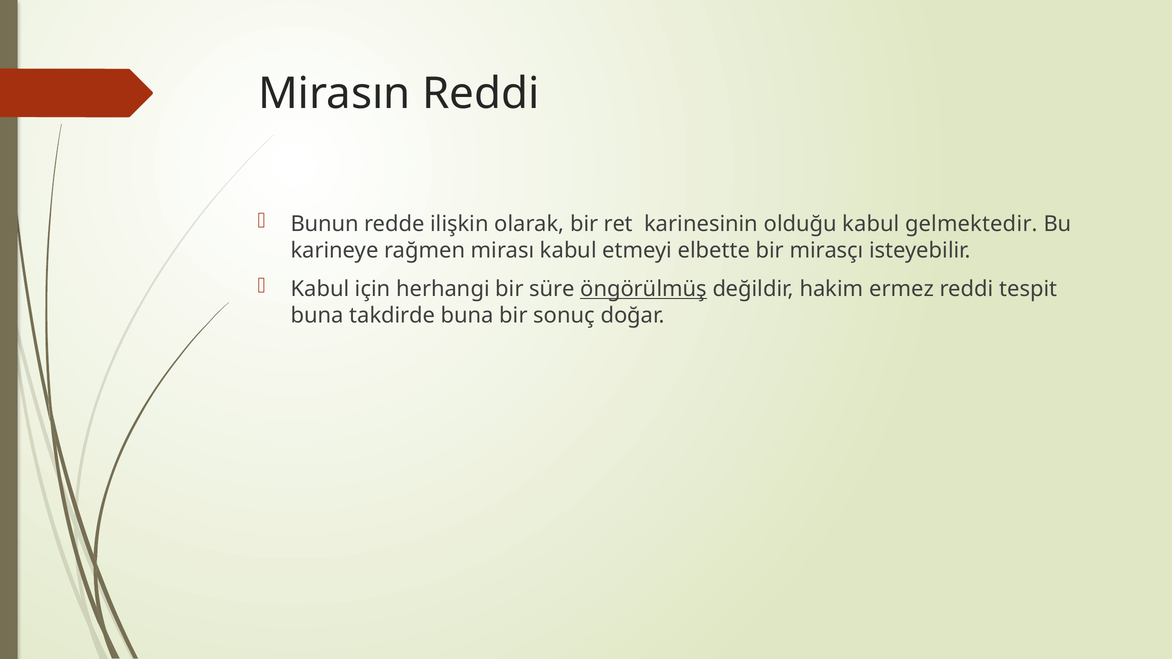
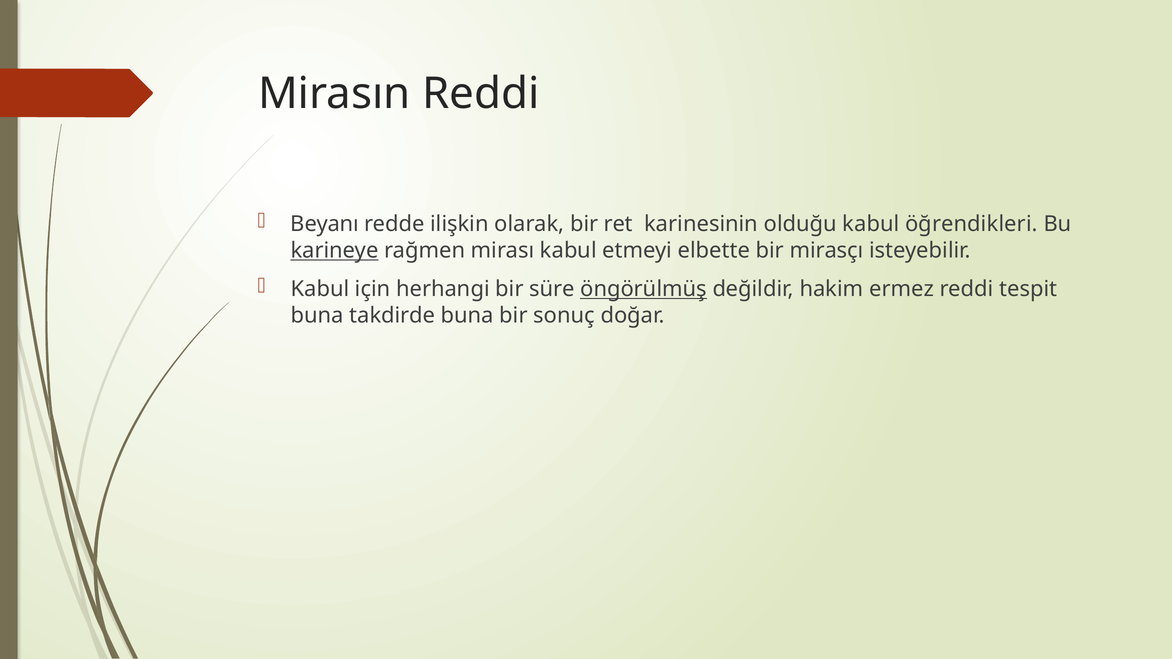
Bunun: Bunun -> Beyanı
gelmektedir: gelmektedir -> öğrendikleri
karineye underline: none -> present
